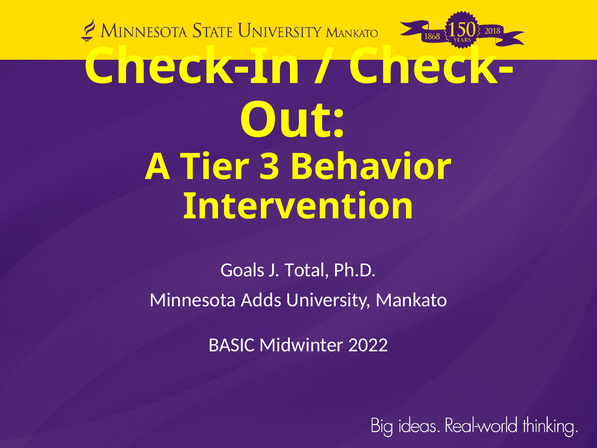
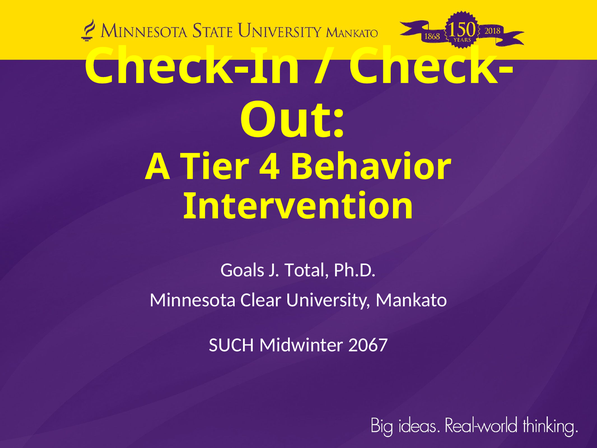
3: 3 -> 4
Adds: Adds -> Clear
BASIC: BASIC -> SUCH
2022: 2022 -> 2067
